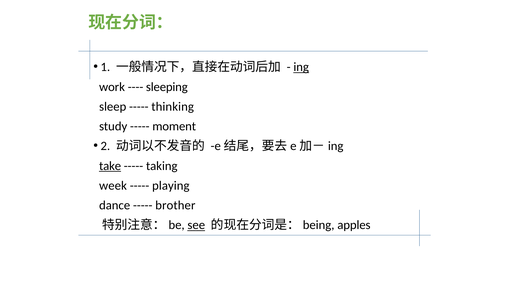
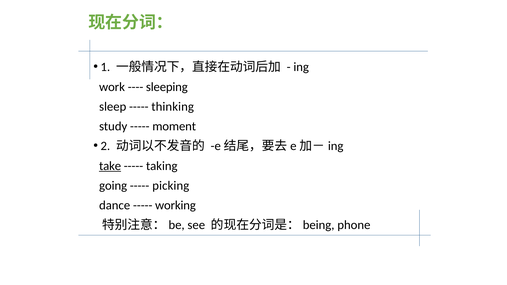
ing underline: present -> none
week: week -> going
playing: playing -> picking
brother: brother -> working
see underline: present -> none
apples: apples -> phone
